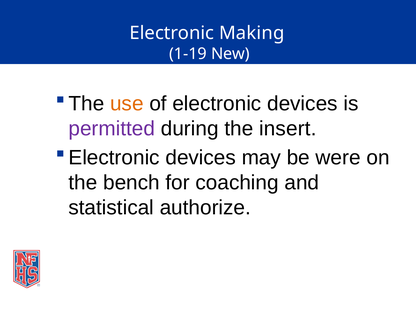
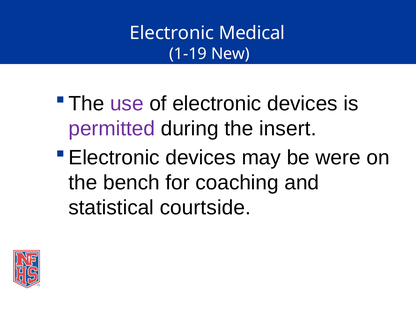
Making: Making -> Medical
use colour: orange -> purple
authorize: authorize -> courtside
